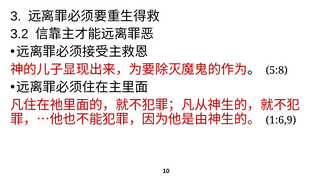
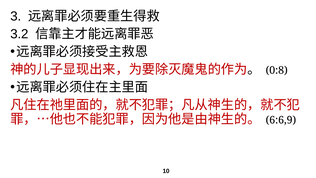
5:8: 5:8 -> 0:8
1:6,9: 1:6,9 -> 6:6,9
